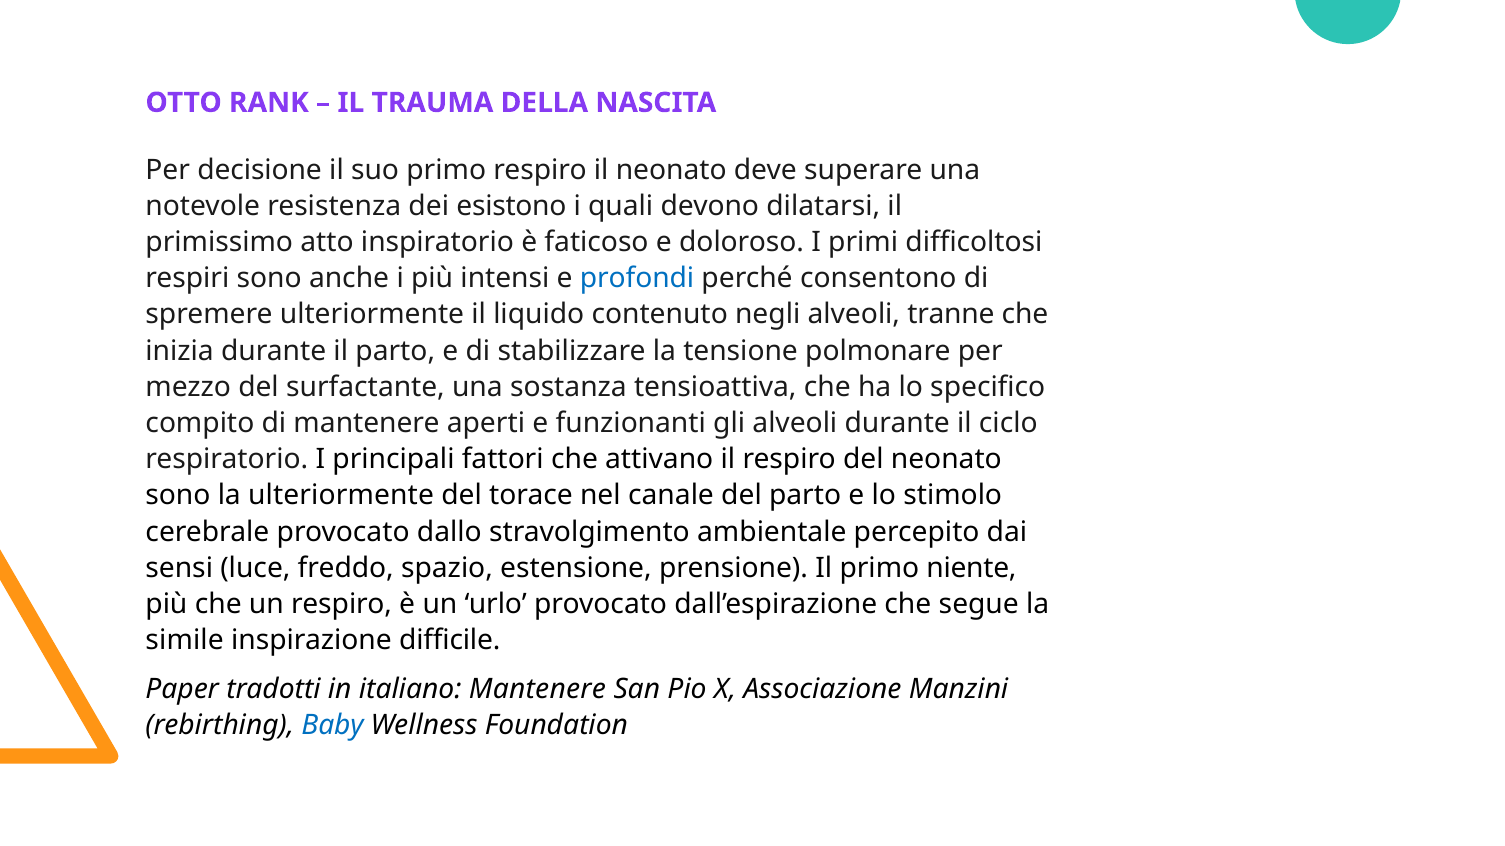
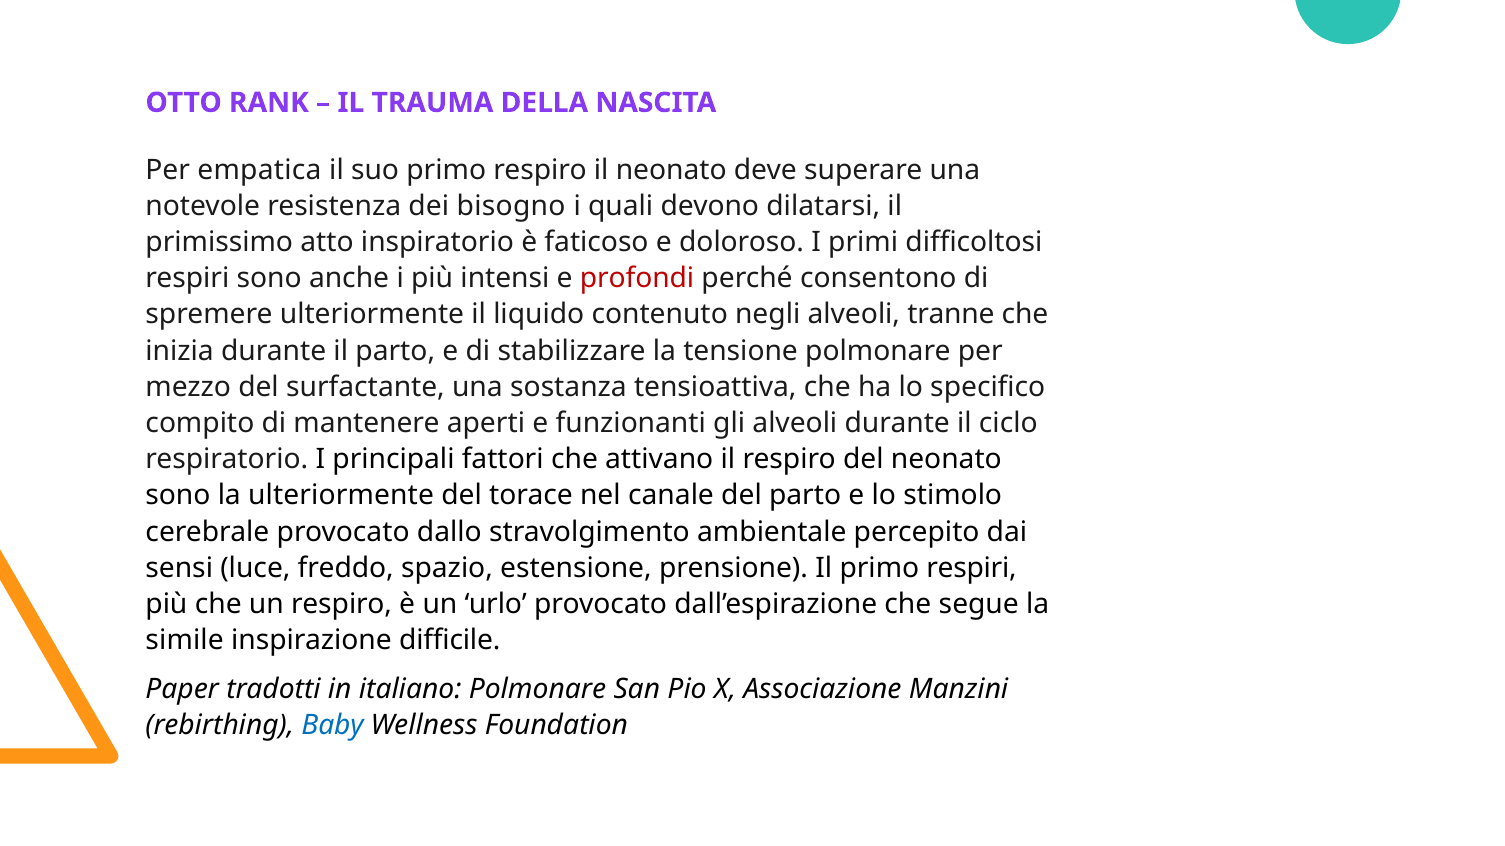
decisione: decisione -> empatica
esistono: esistono -> bisogno
profondi colour: blue -> red
primo niente: niente -> respiri
italiano Mantenere: Mantenere -> Polmonare
